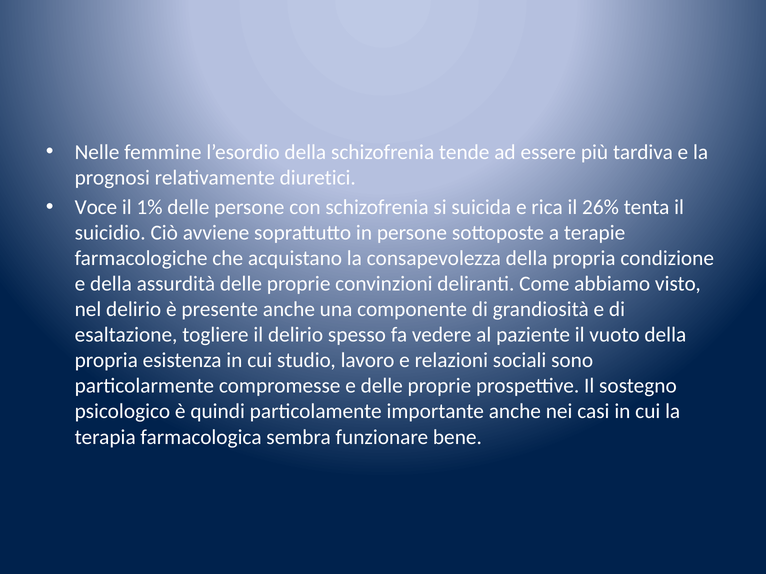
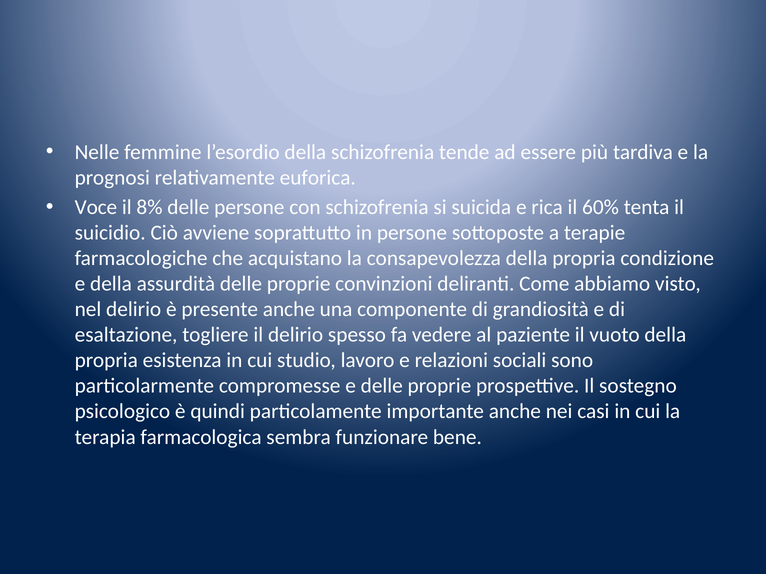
diuretici: diuretici -> euforica
1%: 1% -> 8%
26%: 26% -> 60%
